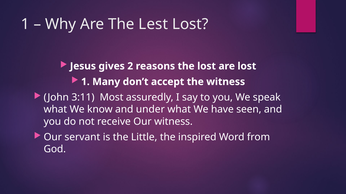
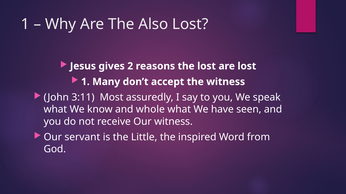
Lest: Lest -> Also
under: under -> whole
